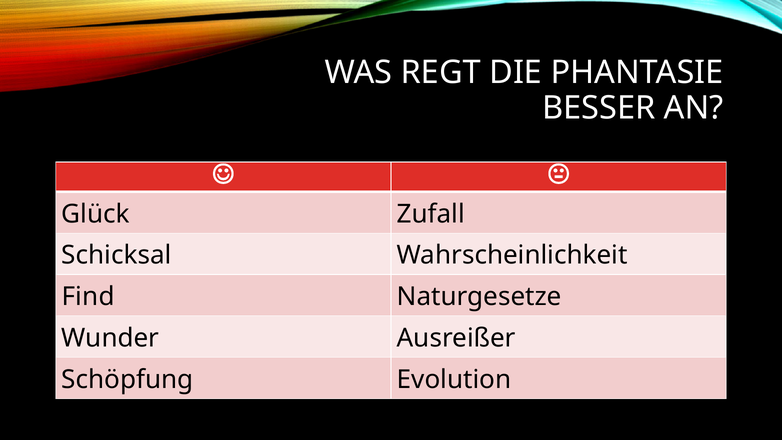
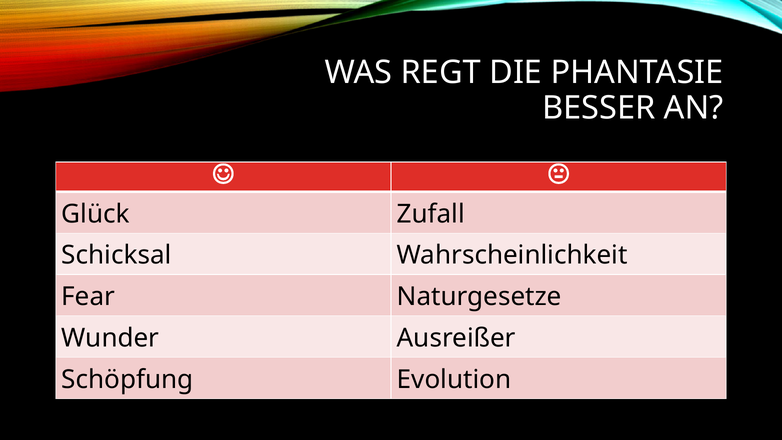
Find: Find -> Fear
